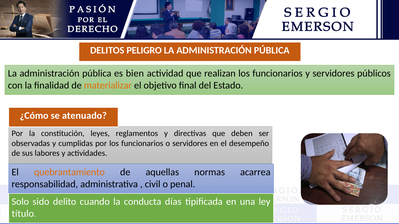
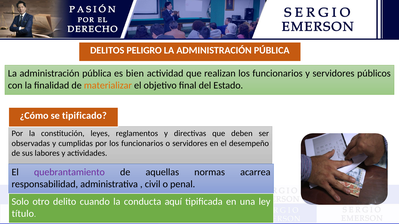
atenuado: atenuado -> tipificado
quebrantamiento colour: orange -> purple
sido: sido -> otro
días: días -> aquí
